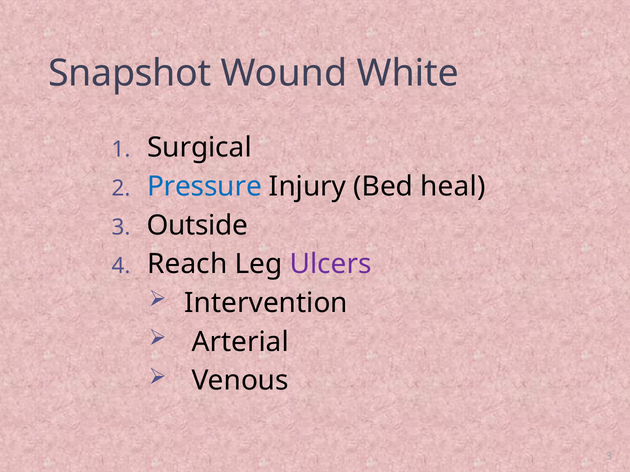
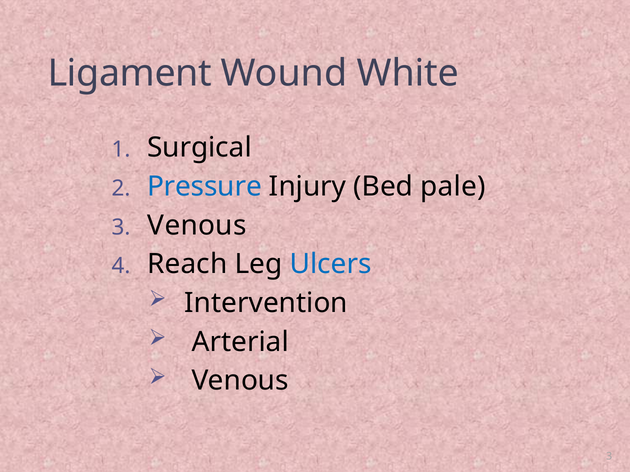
Snapshot: Snapshot -> Ligament
heal: heal -> pale
3 Outside: Outside -> Venous
Ulcers colour: purple -> blue
